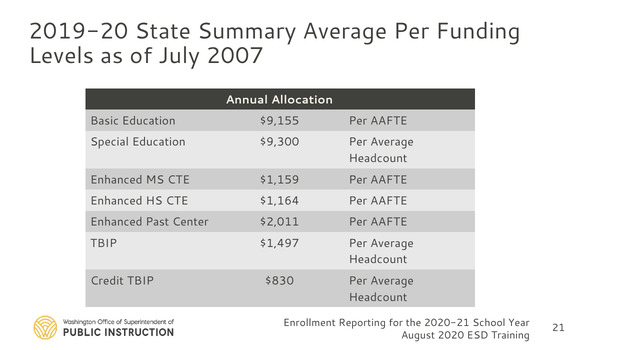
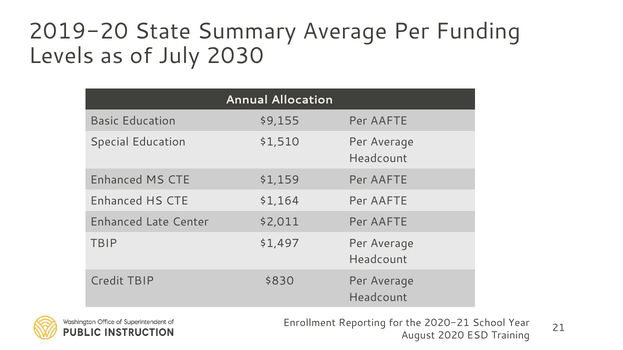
2007: 2007 -> 2030
$9,300: $9,300 -> $1,510
Past: Past -> Late
